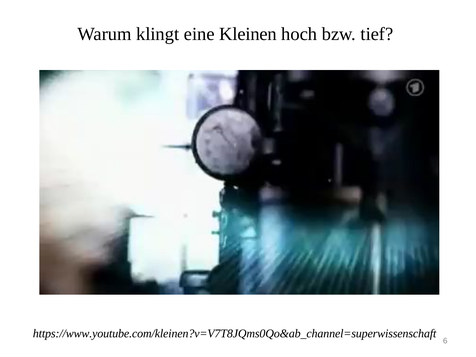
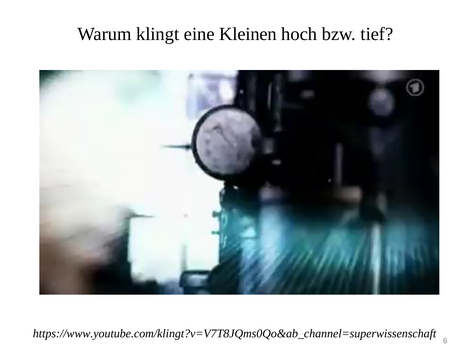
https://www.youtube.com/kleinen?v=V7T8JQms0Qo&ab_channel=superwissenschaft: https://www.youtube.com/kleinen?v=V7T8JQms0Qo&ab_channel=superwissenschaft -> https://www.youtube.com/klingt?v=V7T8JQms0Qo&ab_channel=superwissenschaft
